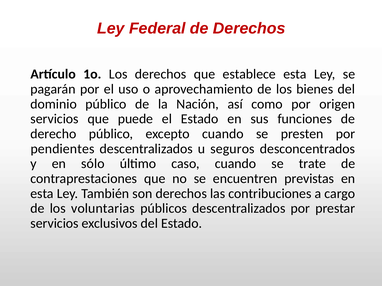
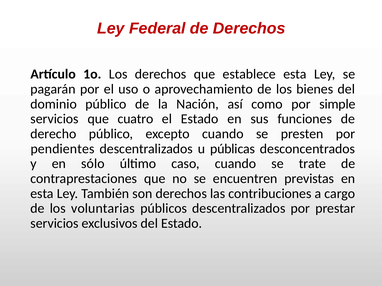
origen: origen -> simple
puede: puede -> cuatro
seguros: seguros -> públicas
